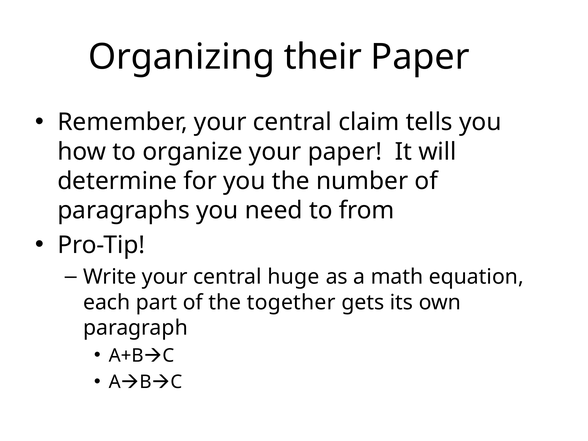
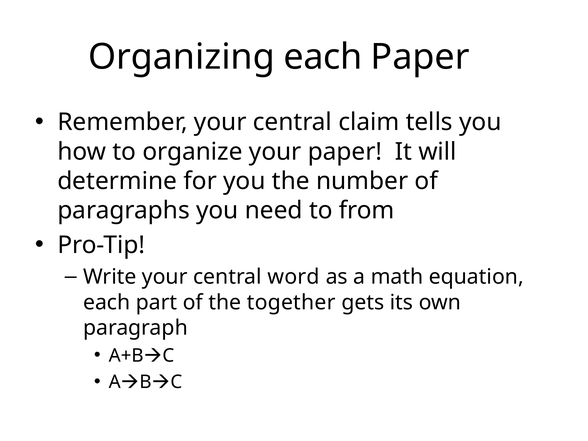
Organizing their: their -> each
huge: huge -> word
